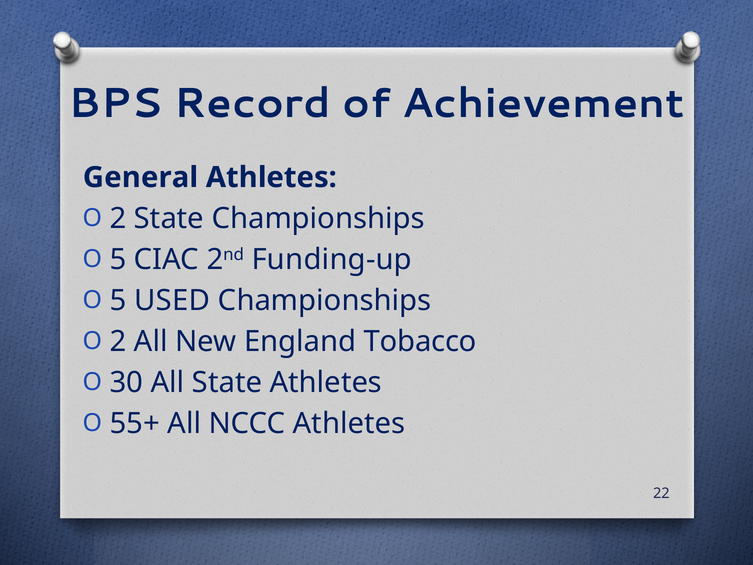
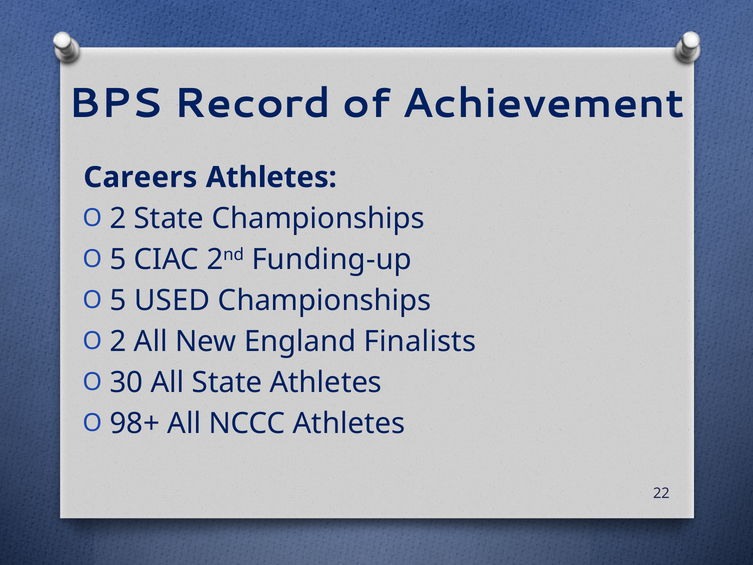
General: General -> Careers
Tobacco: Tobacco -> Finalists
55+: 55+ -> 98+
